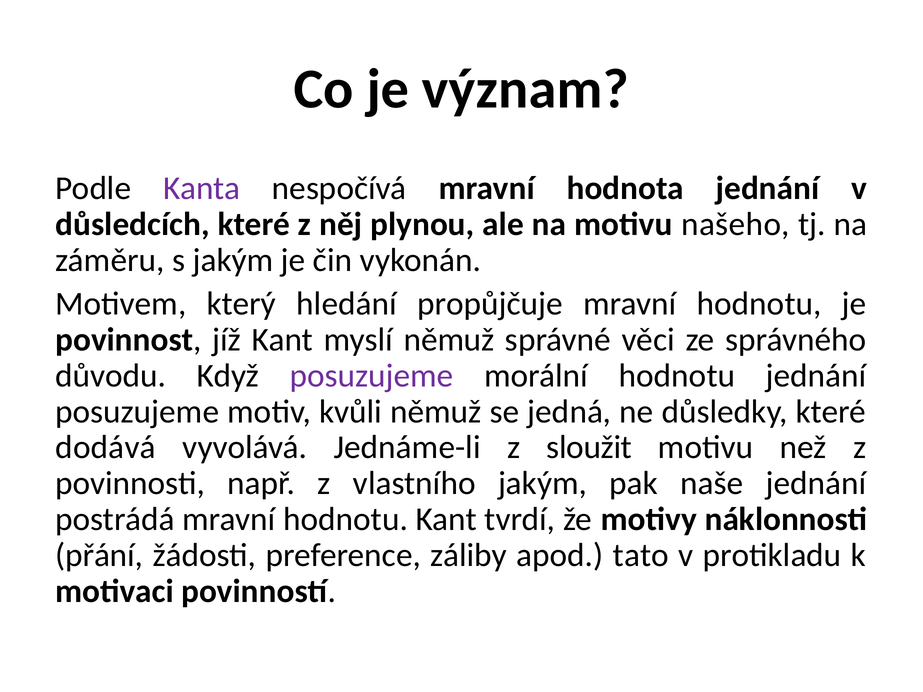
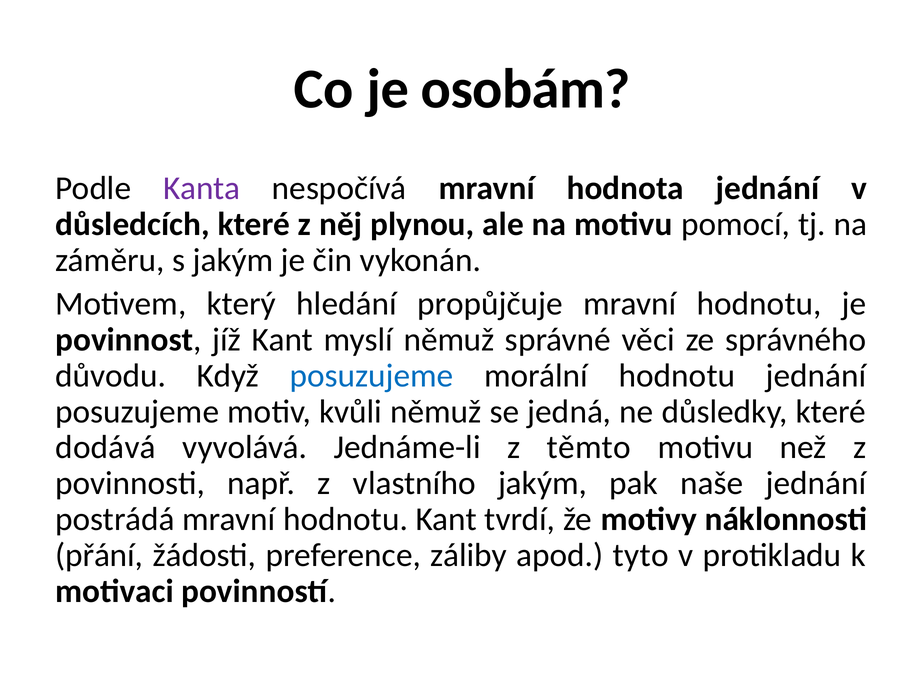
význam: význam -> osobám
našeho: našeho -> pomocí
posuzujeme at (372, 376) colour: purple -> blue
sloužit: sloužit -> těmto
tato: tato -> tyto
